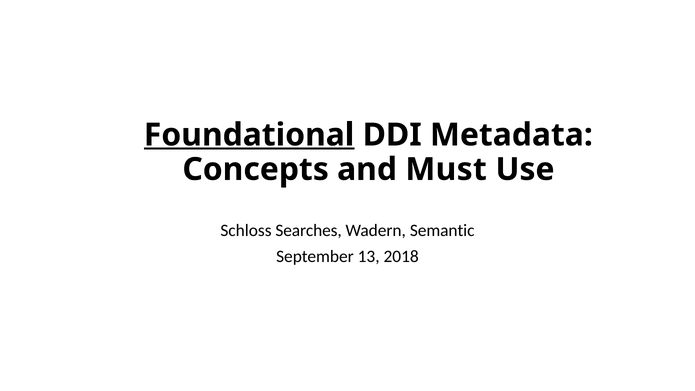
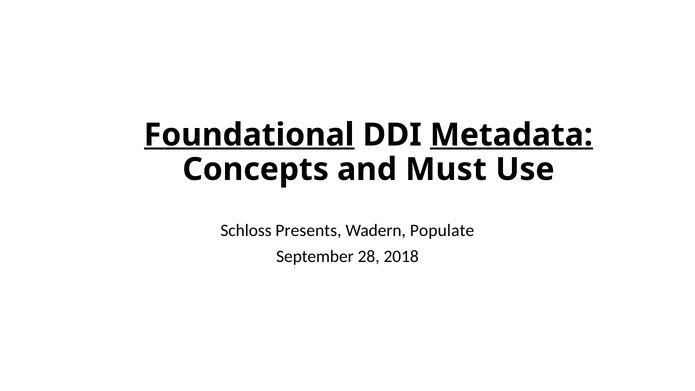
Metadata underline: none -> present
Searches: Searches -> Presents
Semantic: Semantic -> Populate
13: 13 -> 28
